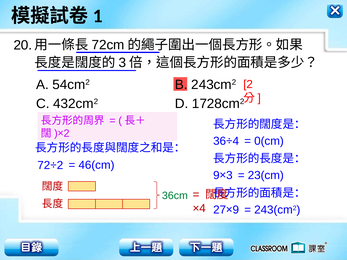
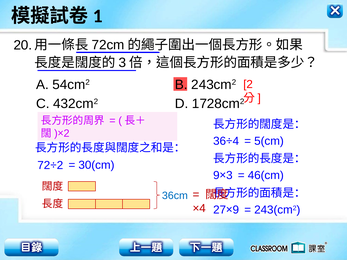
0(cm: 0(cm -> 5(cm
46(cm: 46(cm -> 30(cm
23(cm: 23(cm -> 46(cm
36cm colour: green -> blue
